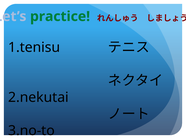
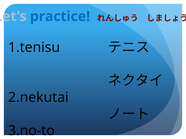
practice colour: green -> blue
